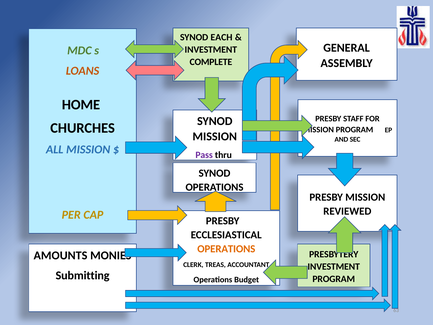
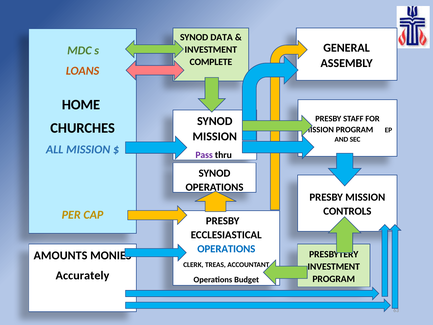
EACH: EACH -> DATA
REVIEWED: REVIEWED -> CONTROLS
OPERATIONS at (226, 249) colour: orange -> blue
Submitting: Submitting -> Accurately
